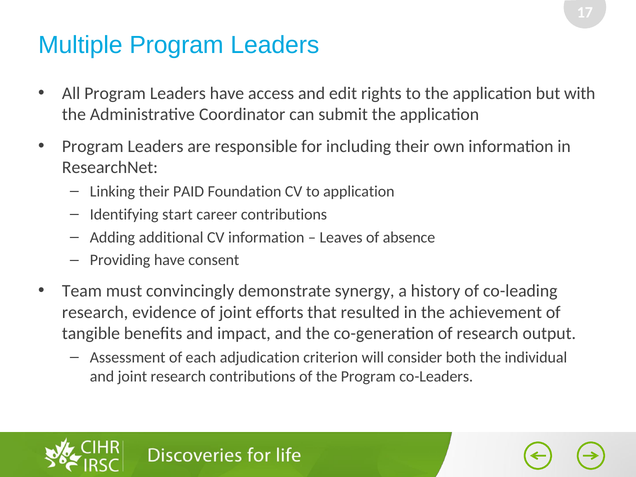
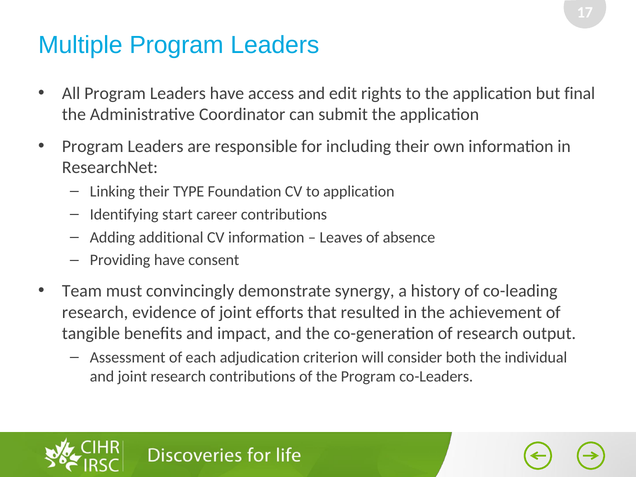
with: with -> final
PAID: PAID -> TYPE
